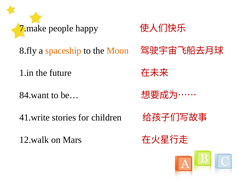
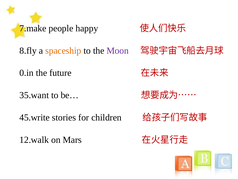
Moon colour: orange -> purple
1.in: 1.in -> 0.in
84.want: 84.want -> 35.want
41.write: 41.write -> 45.write
